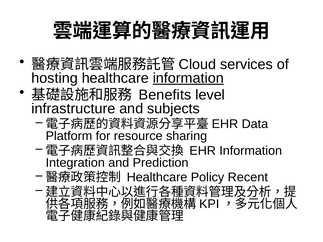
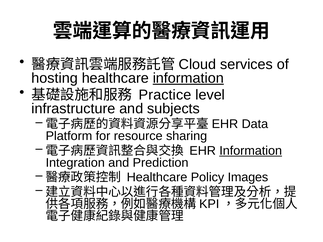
Benefits: Benefits -> Practice
Information at (251, 151) underline: none -> present
Recent: Recent -> Images
